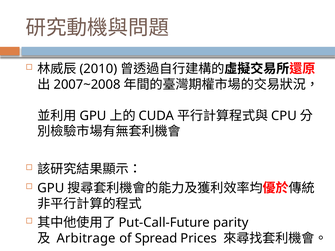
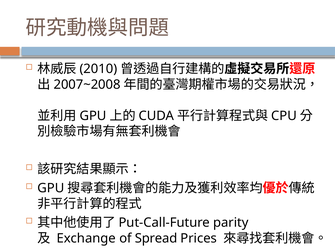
Arbitrage: Arbitrage -> Exchange
